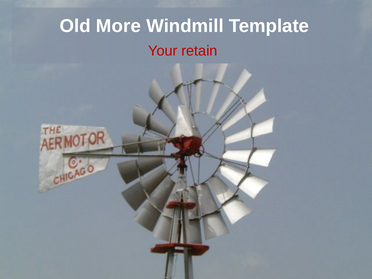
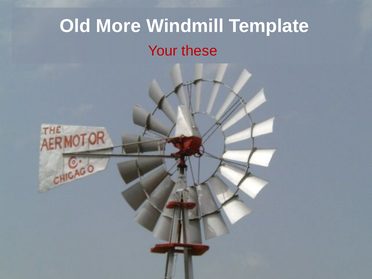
retain: retain -> these
